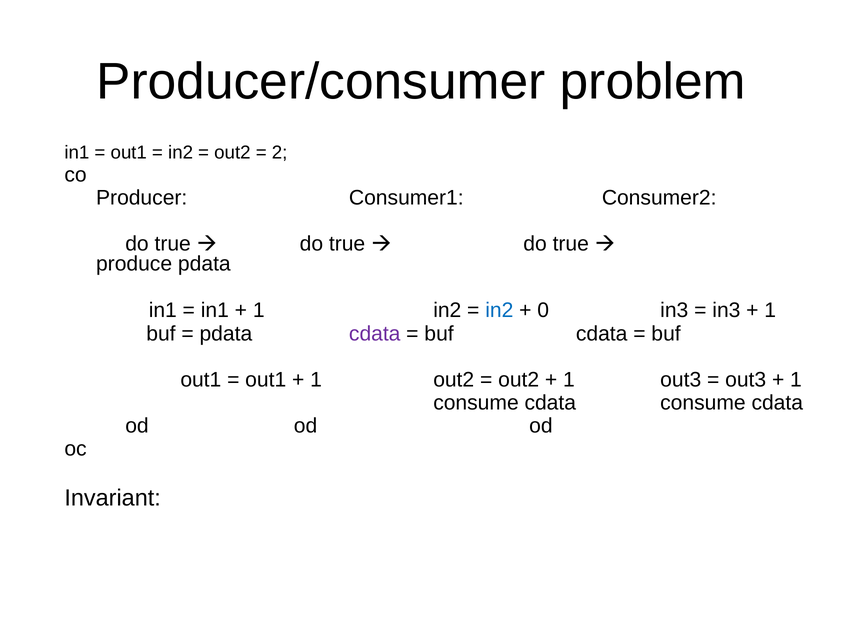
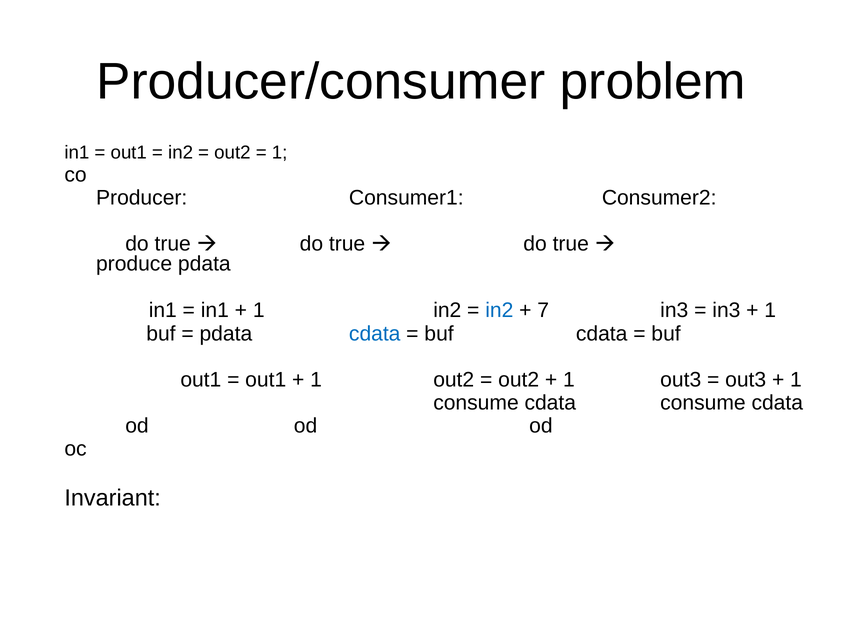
2 at (280, 153): 2 -> 1
0: 0 -> 7
cdata at (375, 334) colour: purple -> blue
